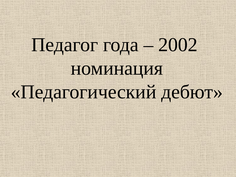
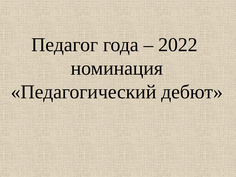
2002: 2002 -> 2022
